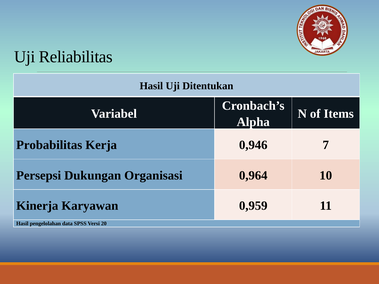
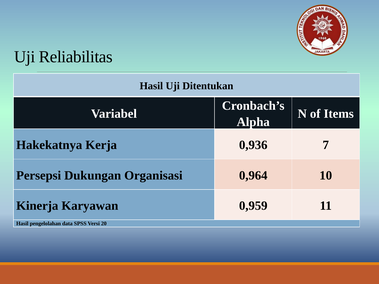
Probabilitas: Probabilitas -> Hakekatnya
0,946: 0,946 -> 0,936
